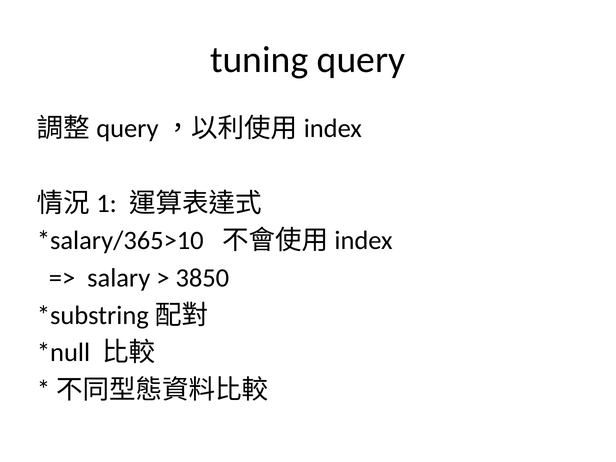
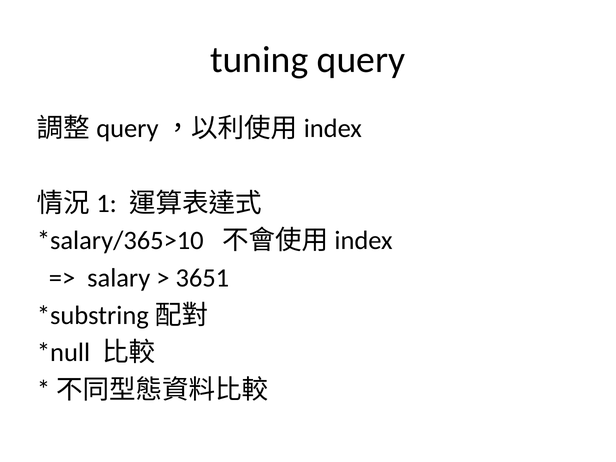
3850: 3850 -> 3651
